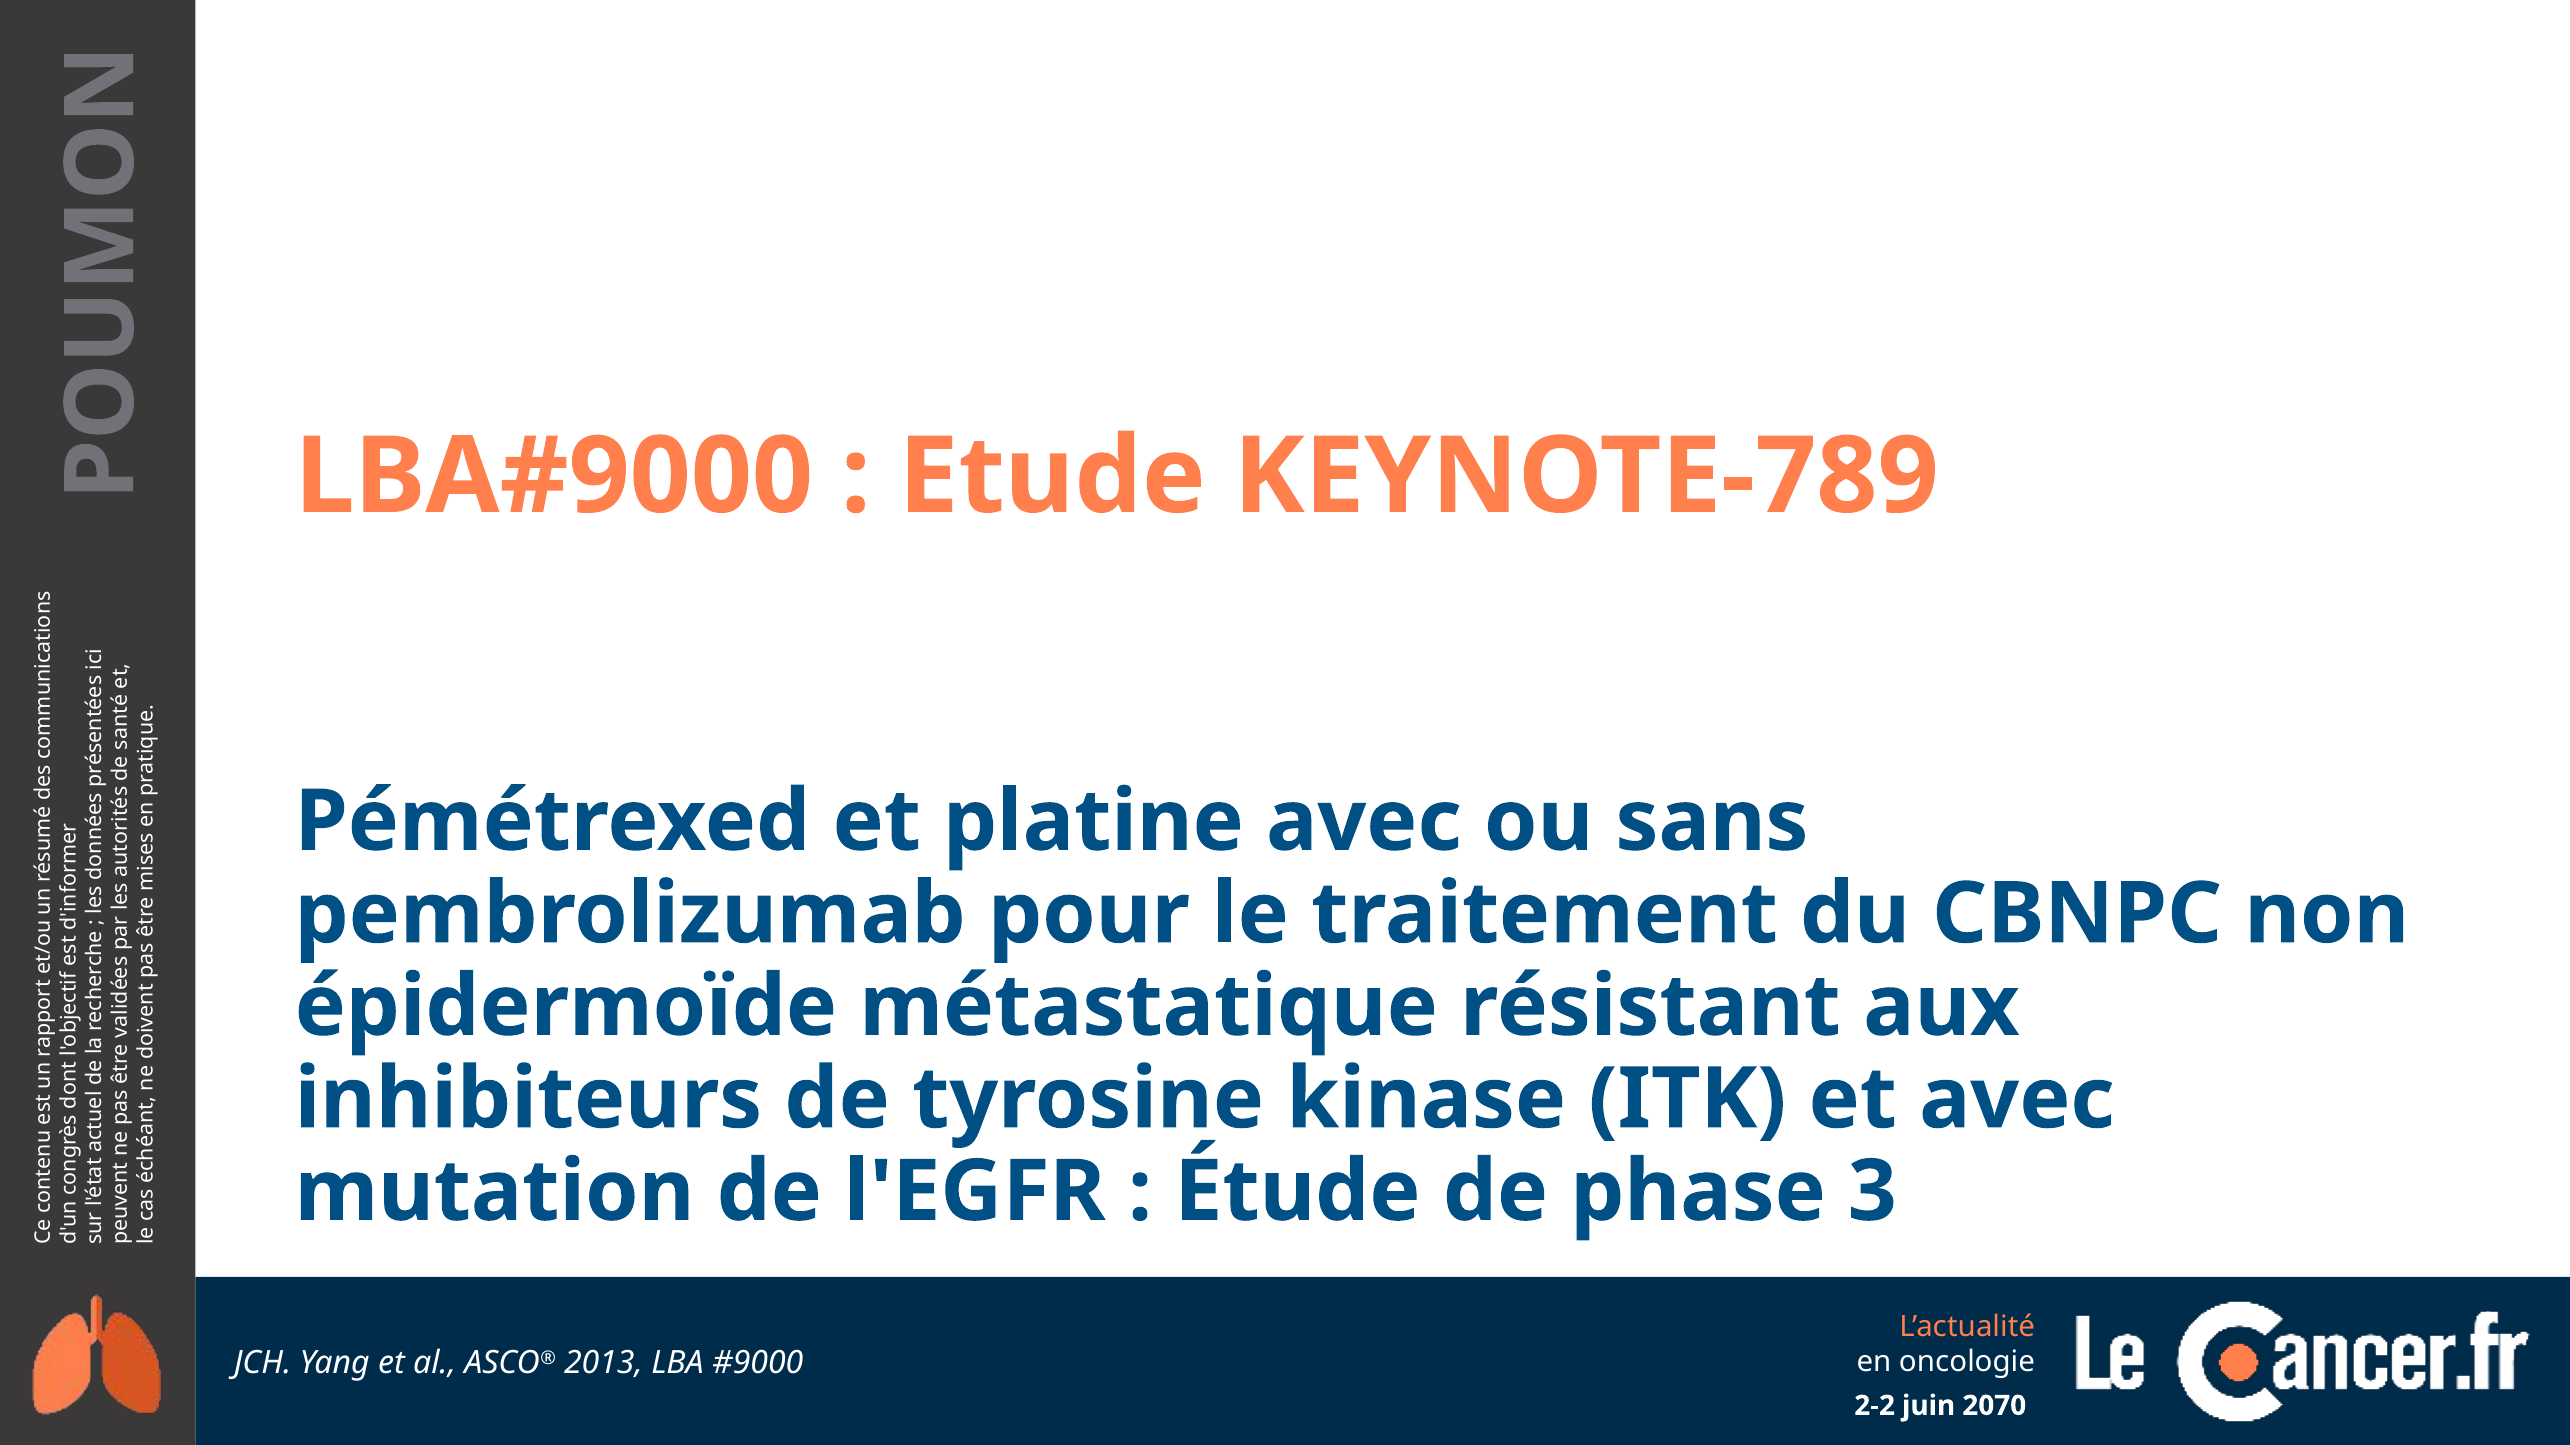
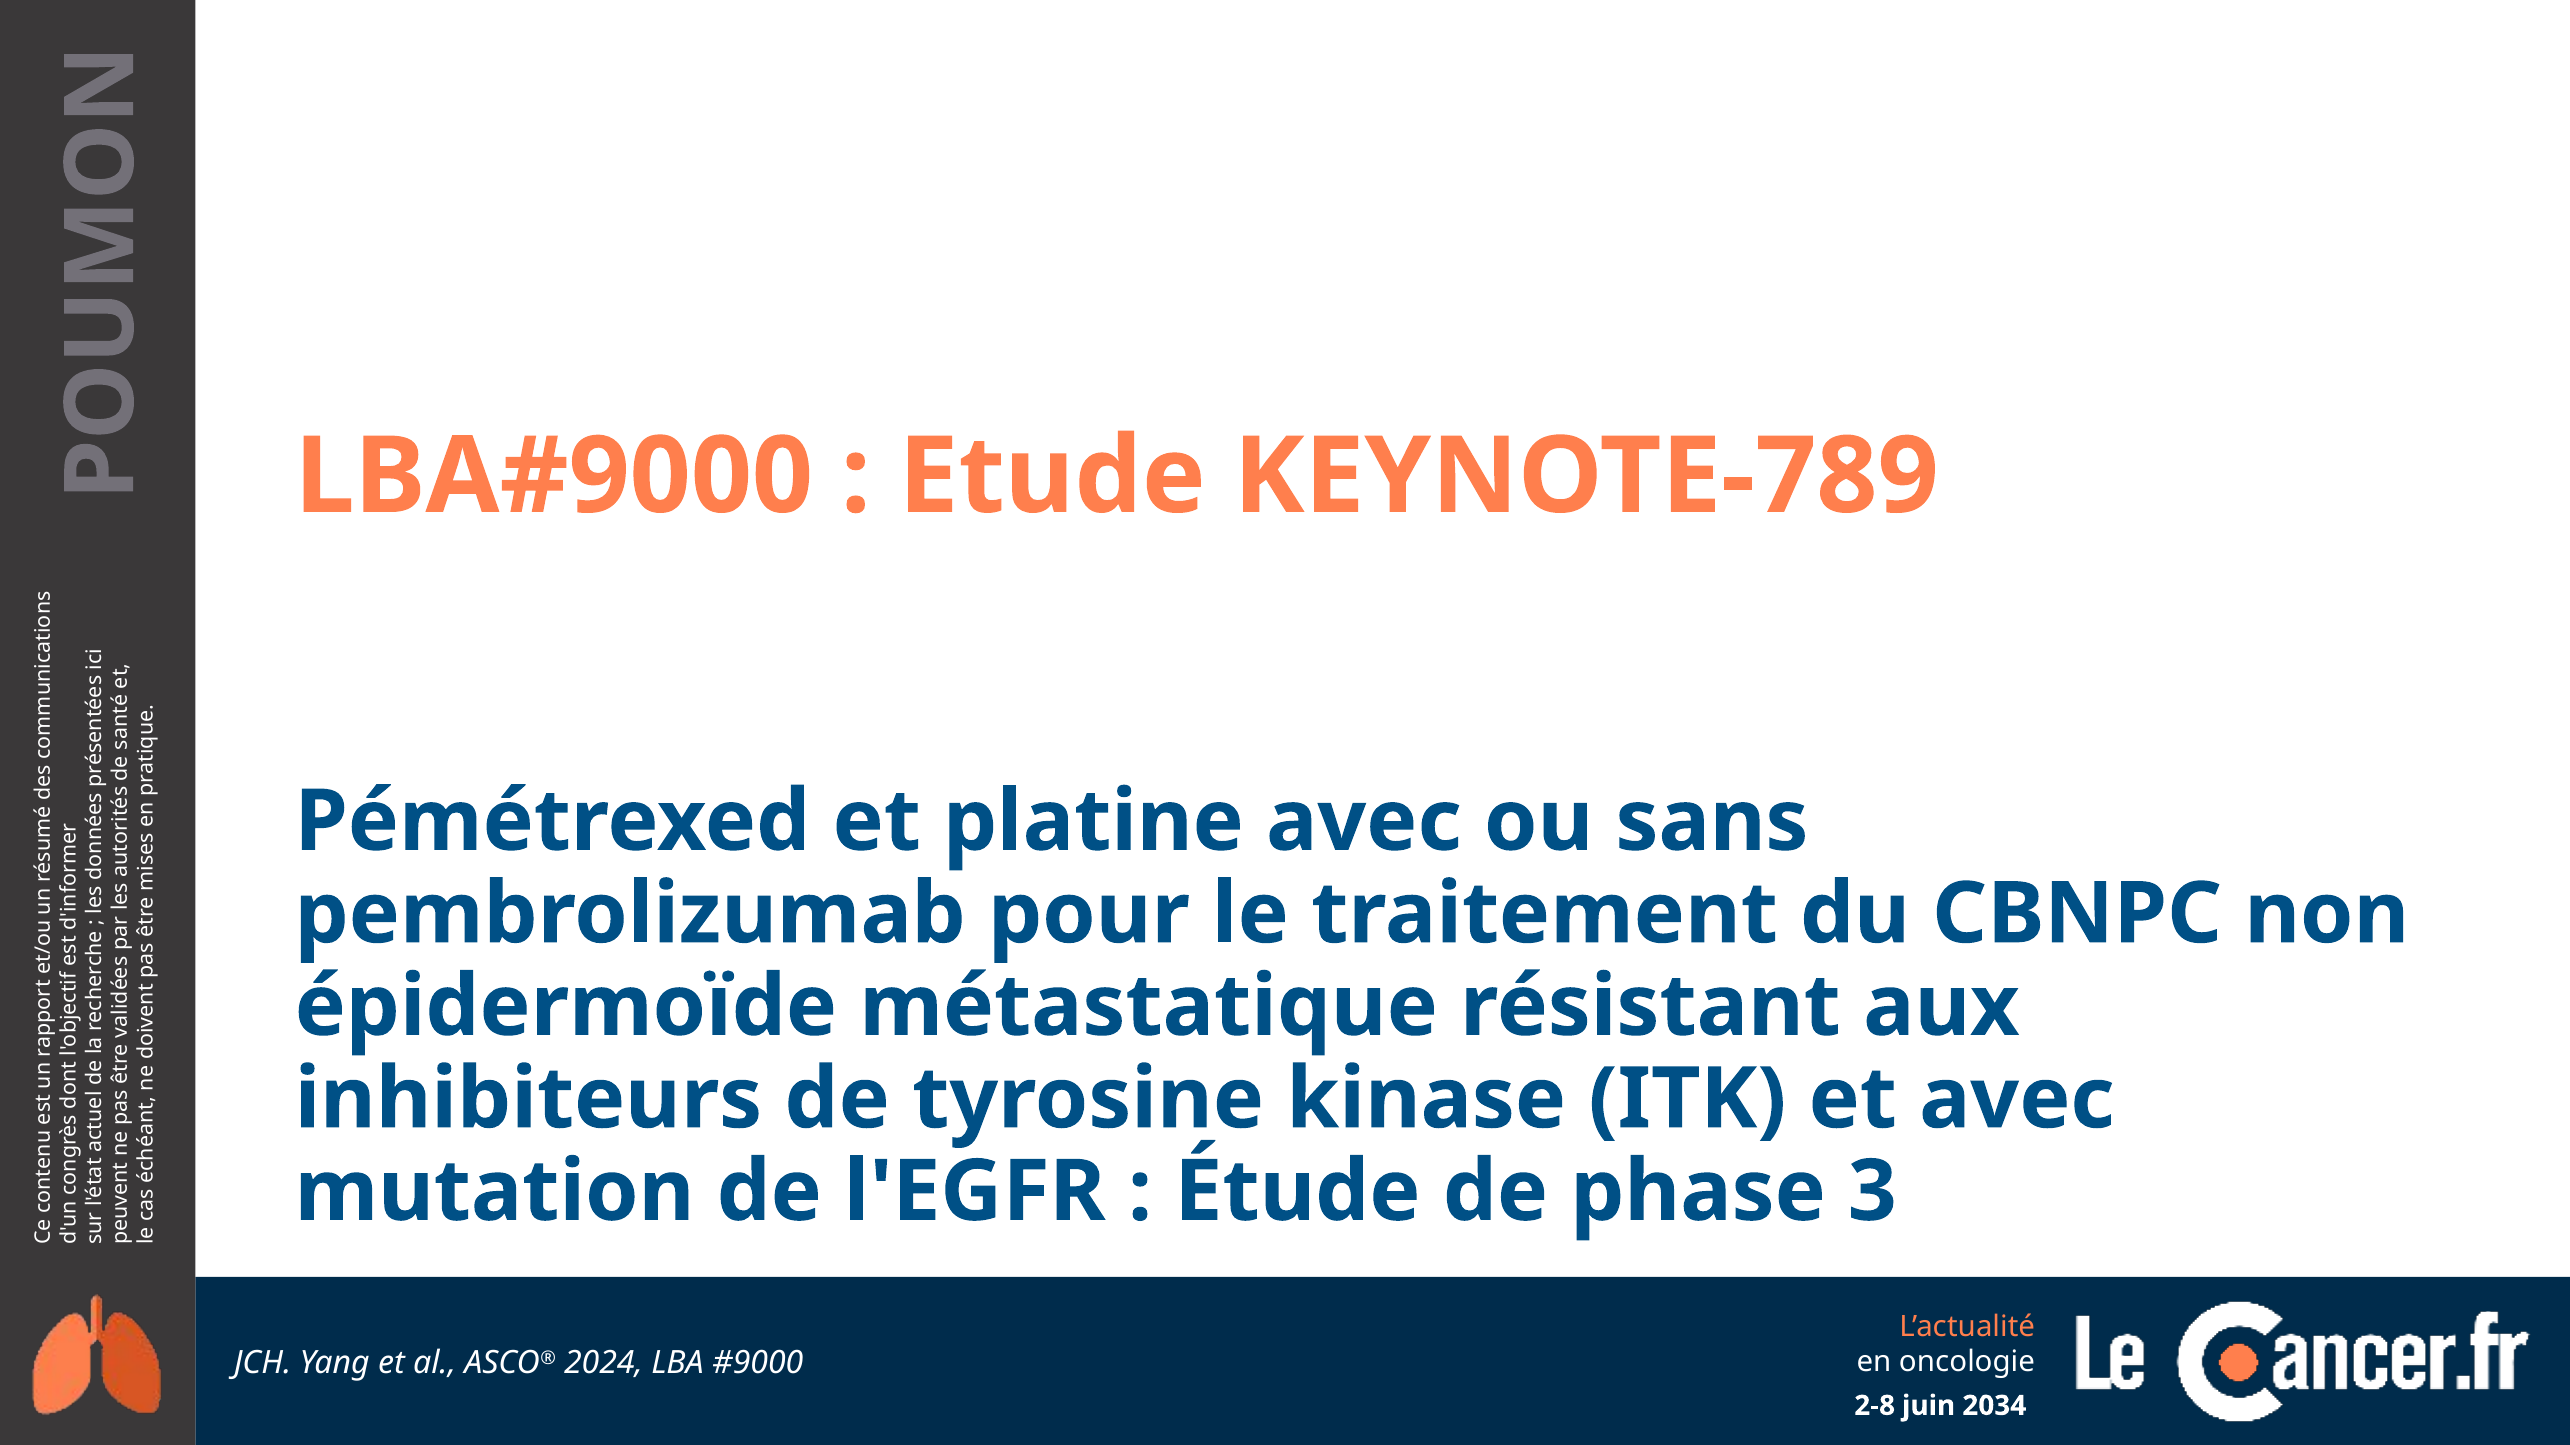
2013: 2013 -> 2024
2-2: 2-2 -> 2-8
2070: 2070 -> 2034
